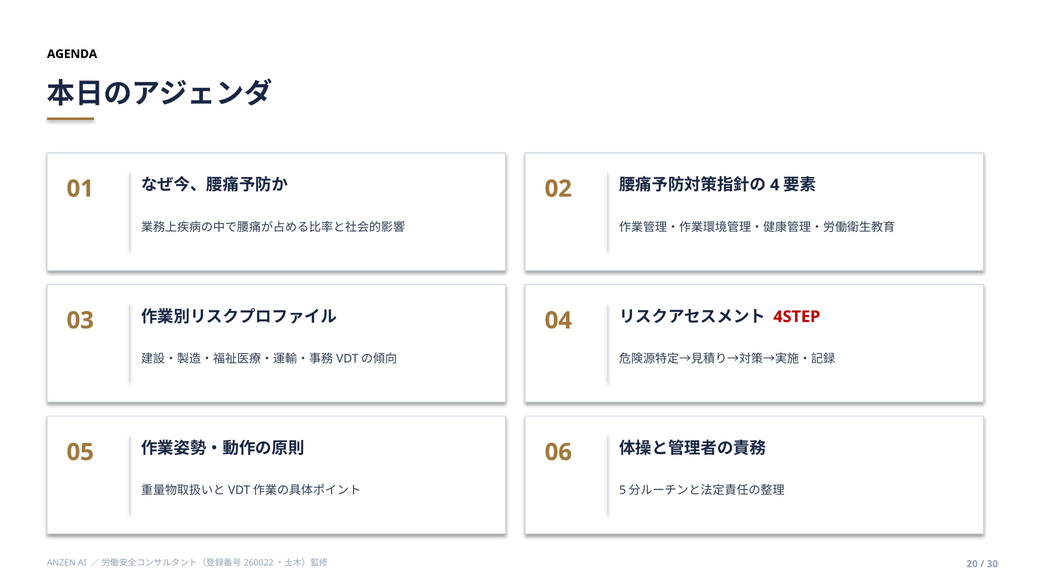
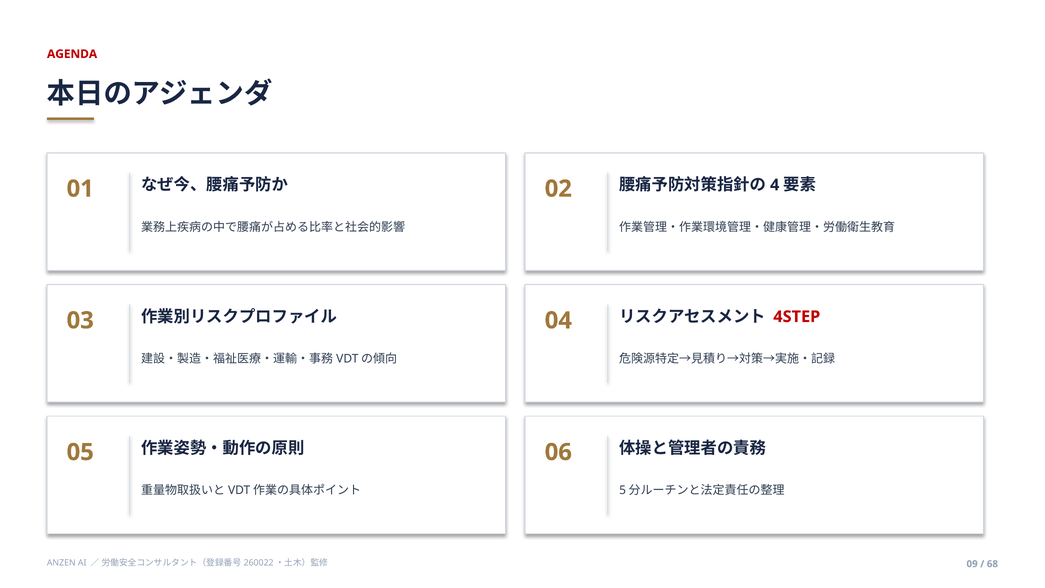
AGENDA colour: black -> red
20: 20 -> 09
30: 30 -> 68
